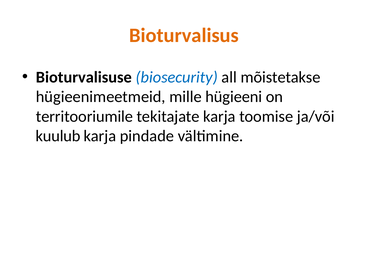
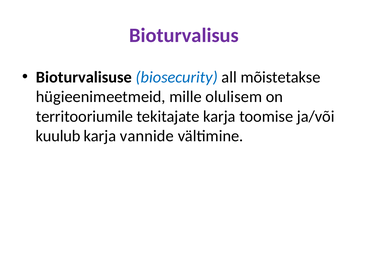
Bioturvalisus colour: orange -> purple
hügieeni: hügieeni -> olulisem
pindade: pindade -> vannide
